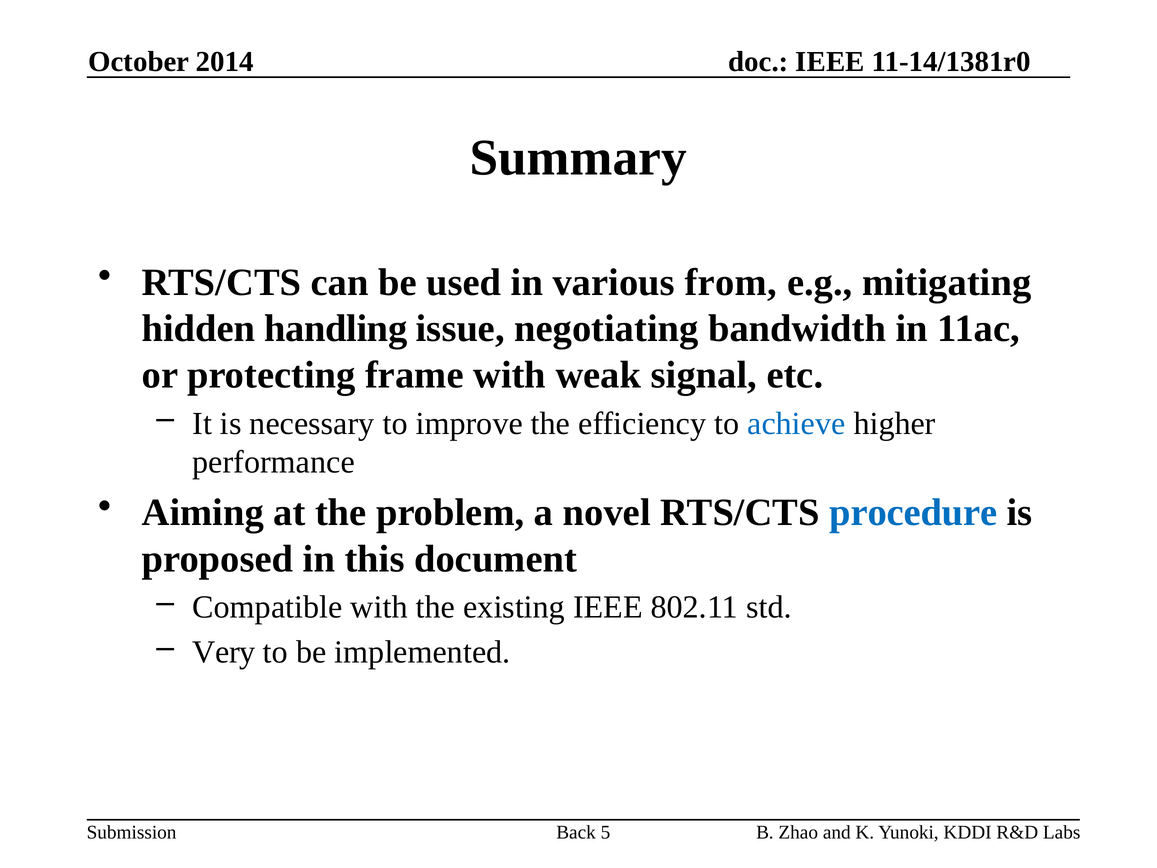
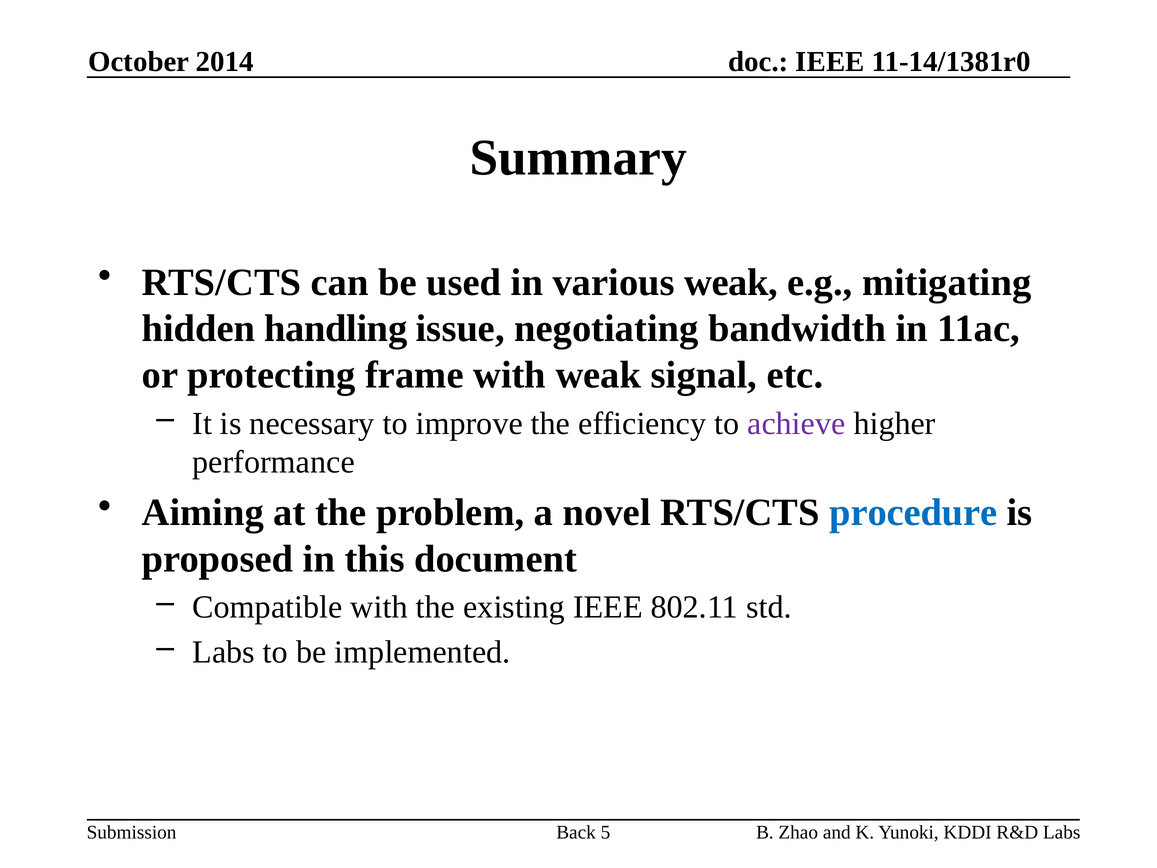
various from: from -> weak
achieve colour: blue -> purple
Very at (224, 652): Very -> Labs
